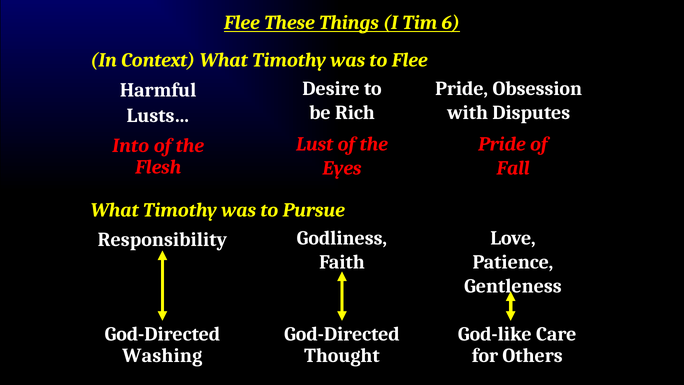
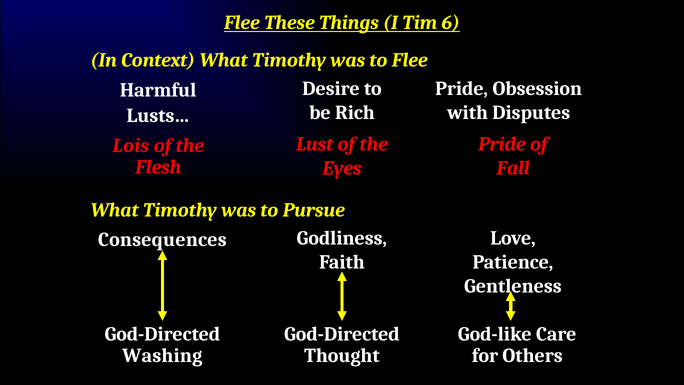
Into: Into -> Lois
Responsibility: Responsibility -> Consequences
